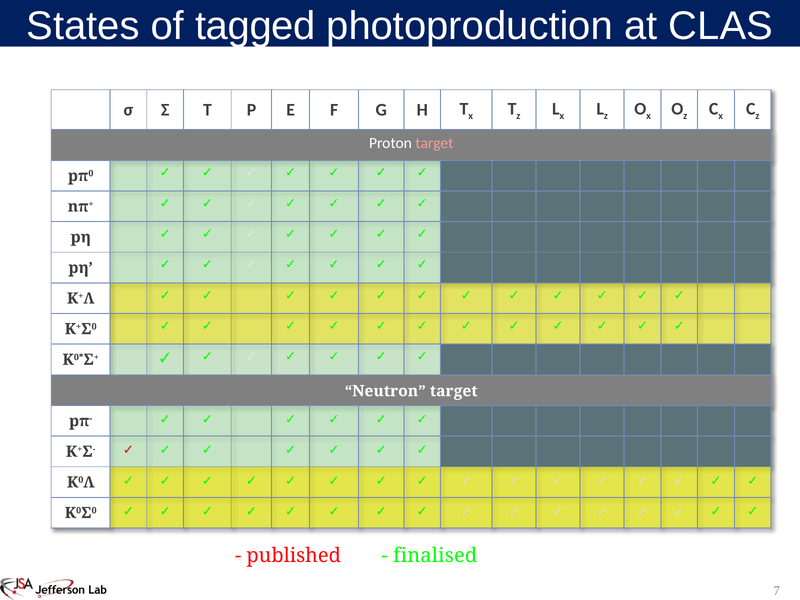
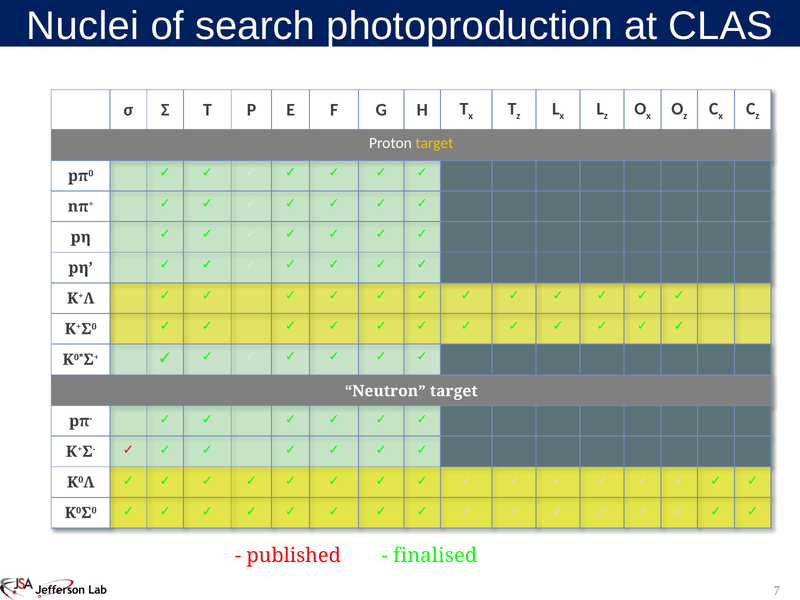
States: States -> Nuclei
tagged: tagged -> search
target at (434, 143) colour: pink -> yellow
